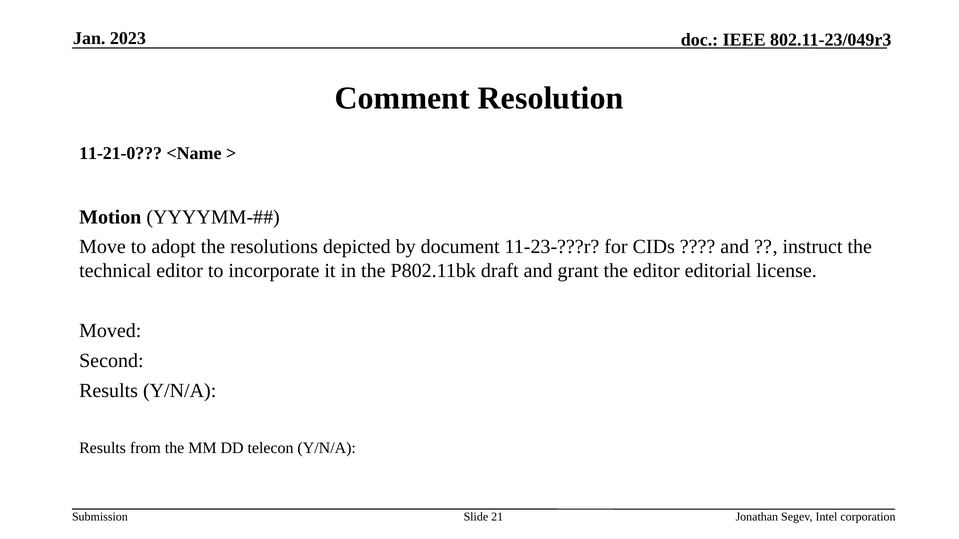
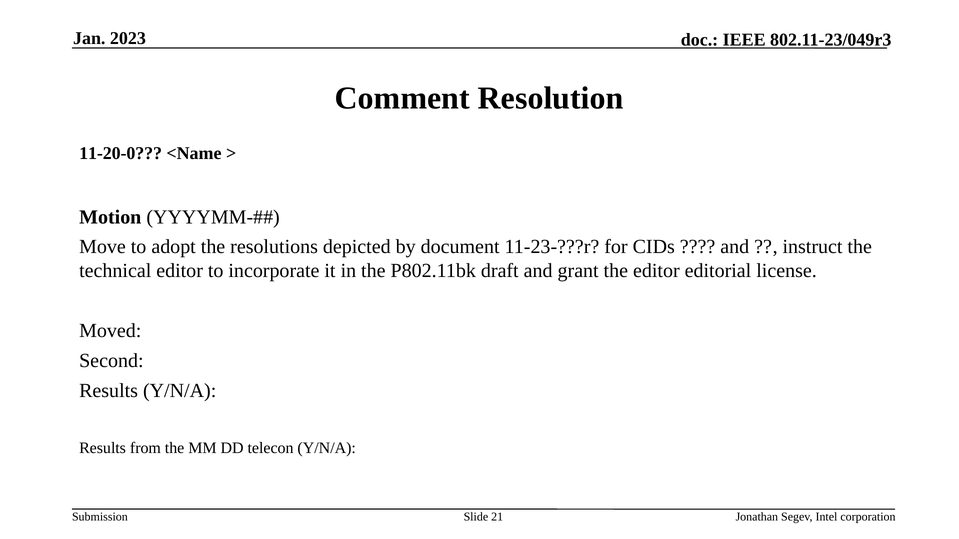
11-21-0: 11-21-0 -> 11-20-0
